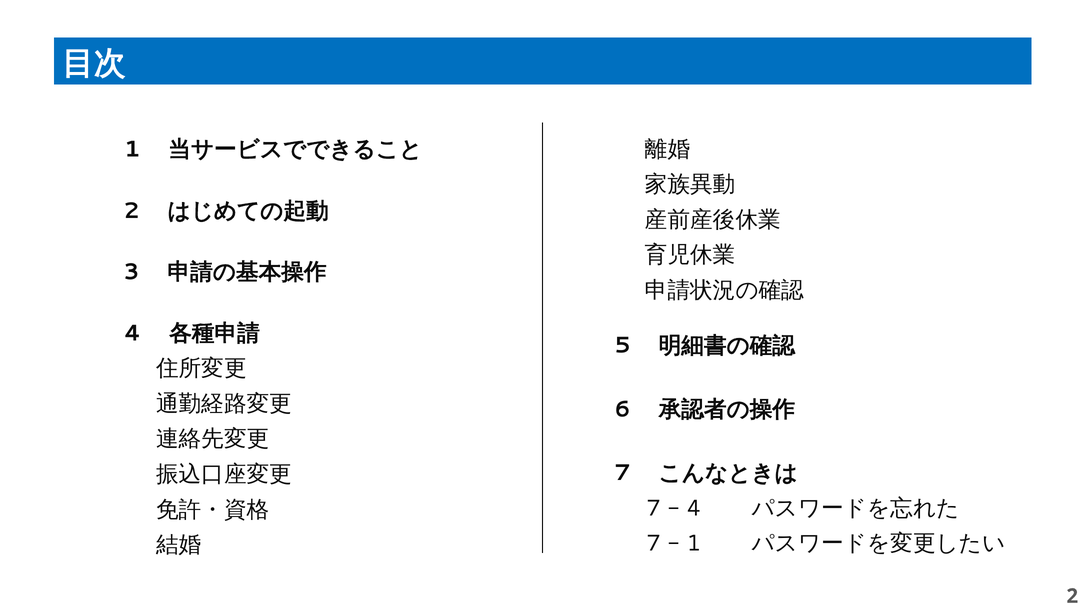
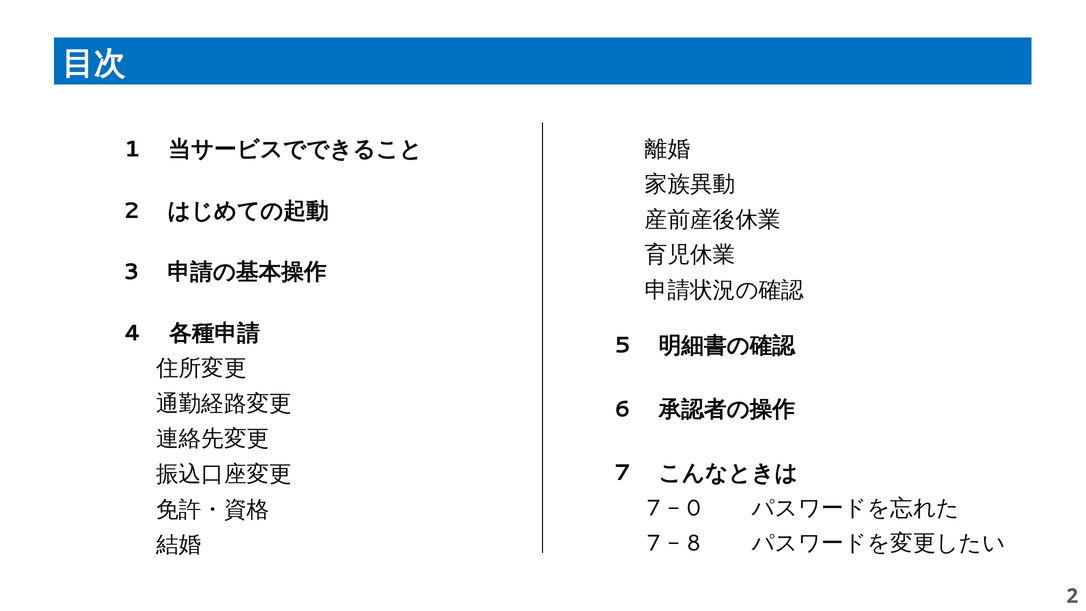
4 at (694, 508): 4 -> 0
1 at (694, 543): 1 -> 8
